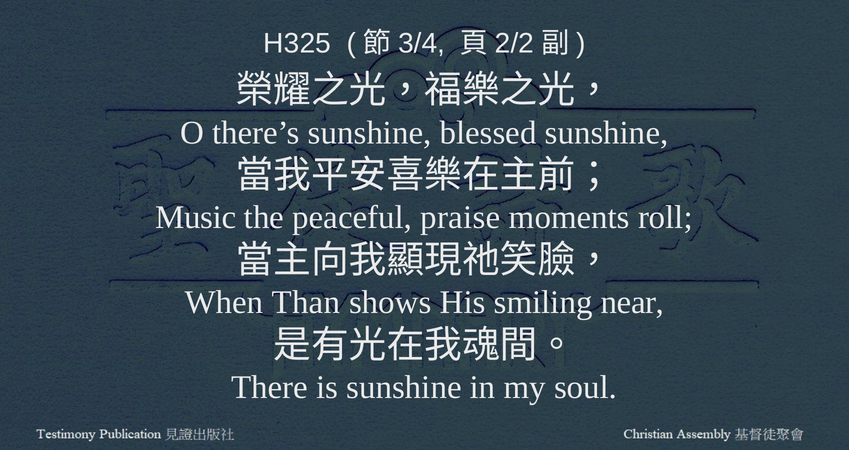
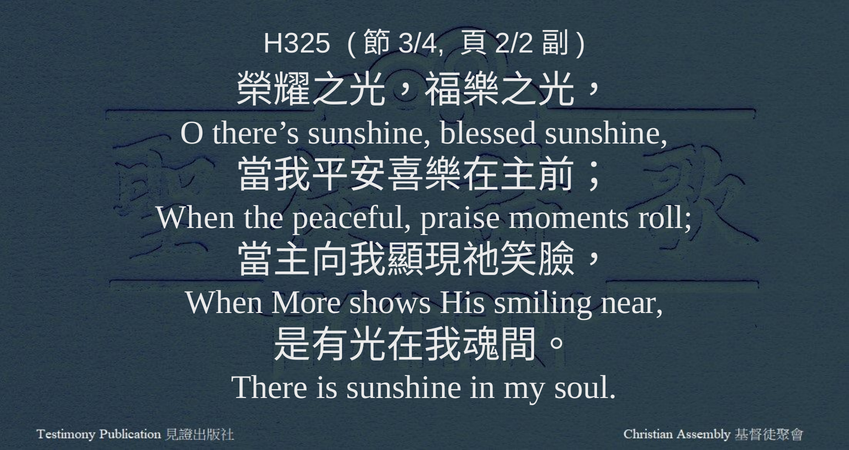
Music at (196, 218): Music -> When
Than: Than -> More
